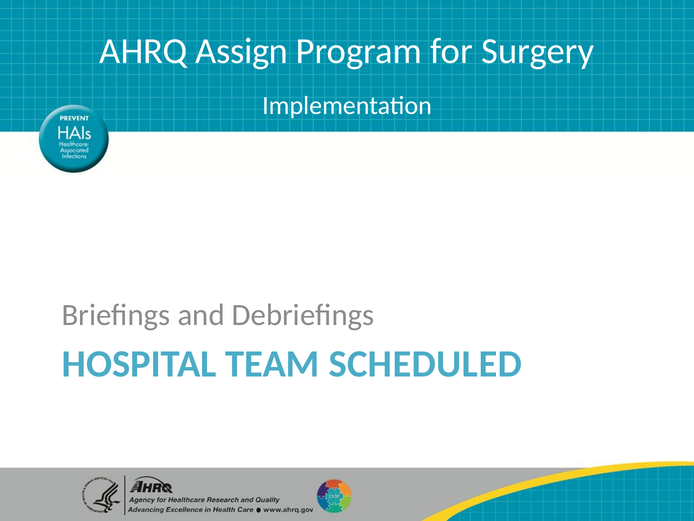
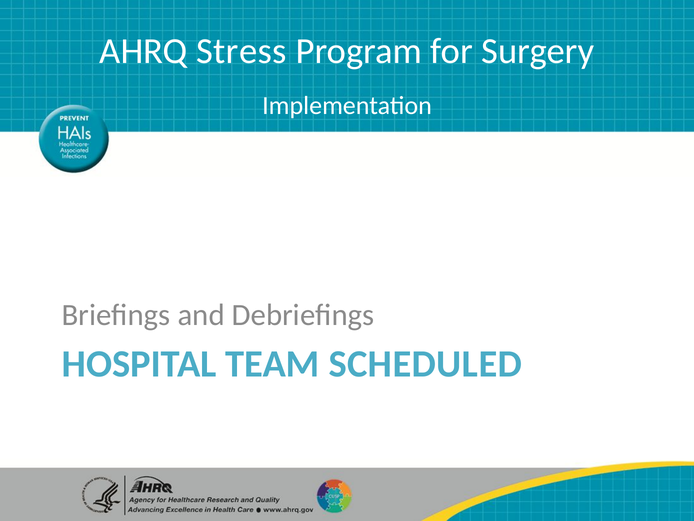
Assign: Assign -> Stress
